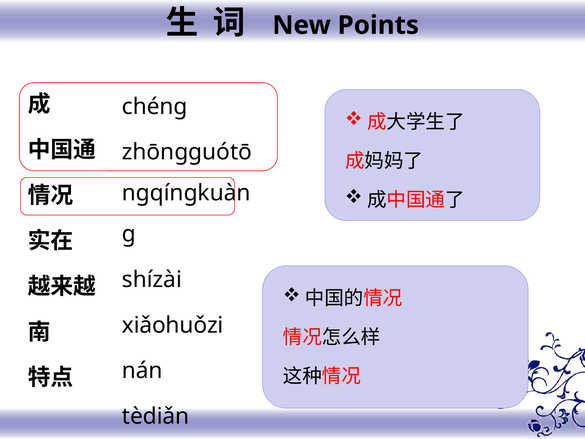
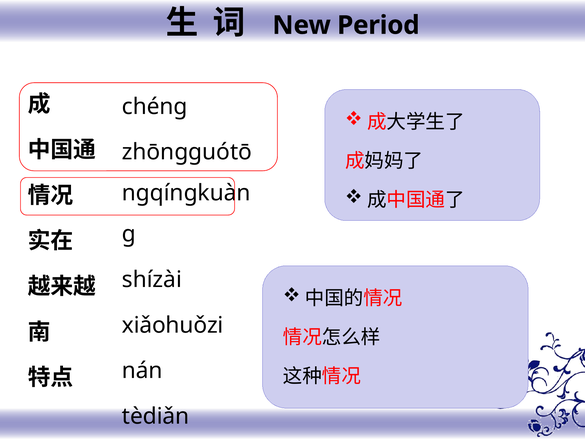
Points: Points -> Period
